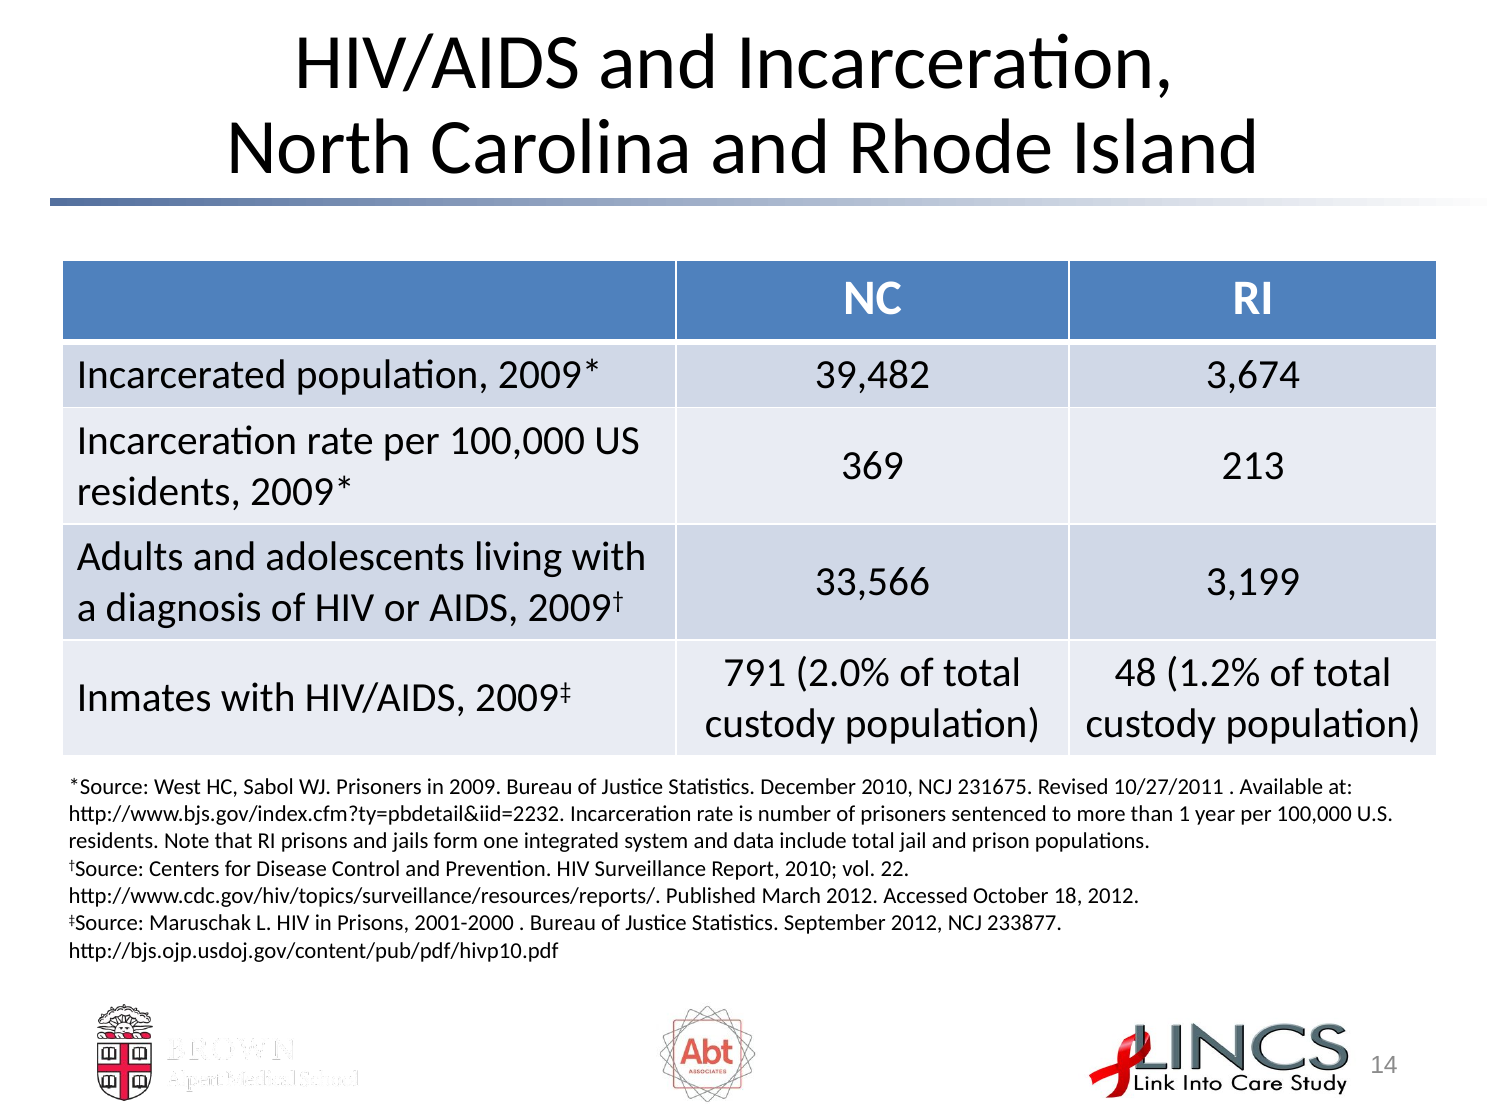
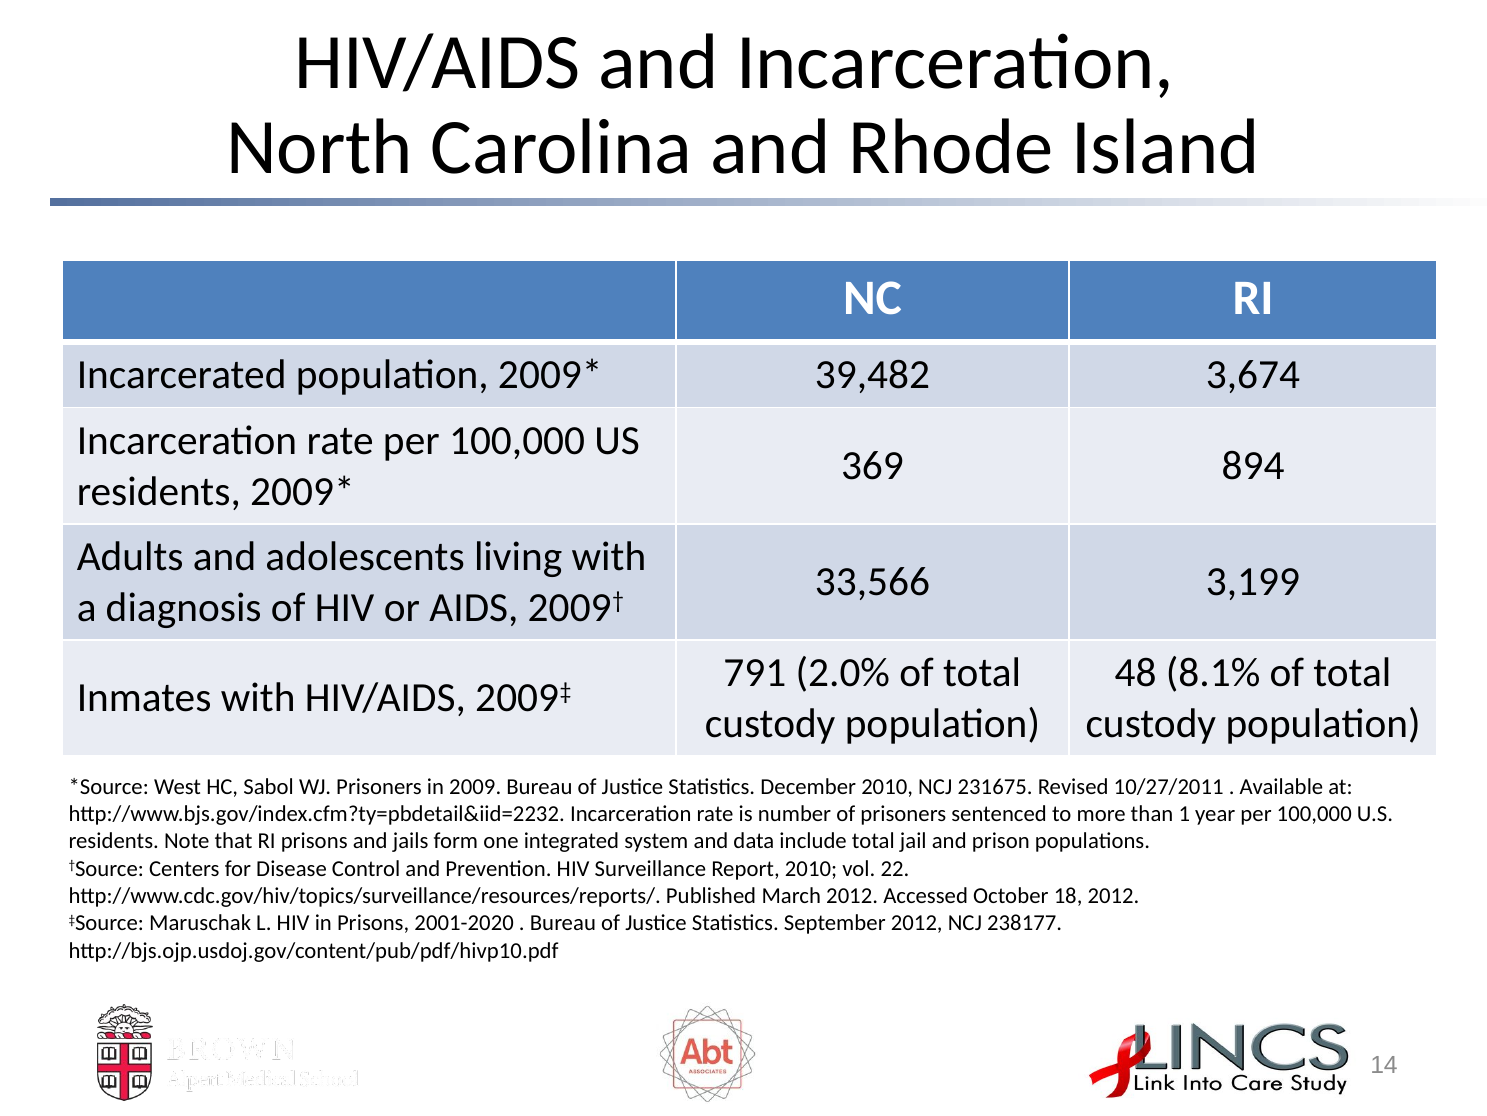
213: 213 -> 894
1.2%: 1.2% -> 8.1%
2001-2000: 2001-2000 -> 2001-2020
233877: 233877 -> 238177
